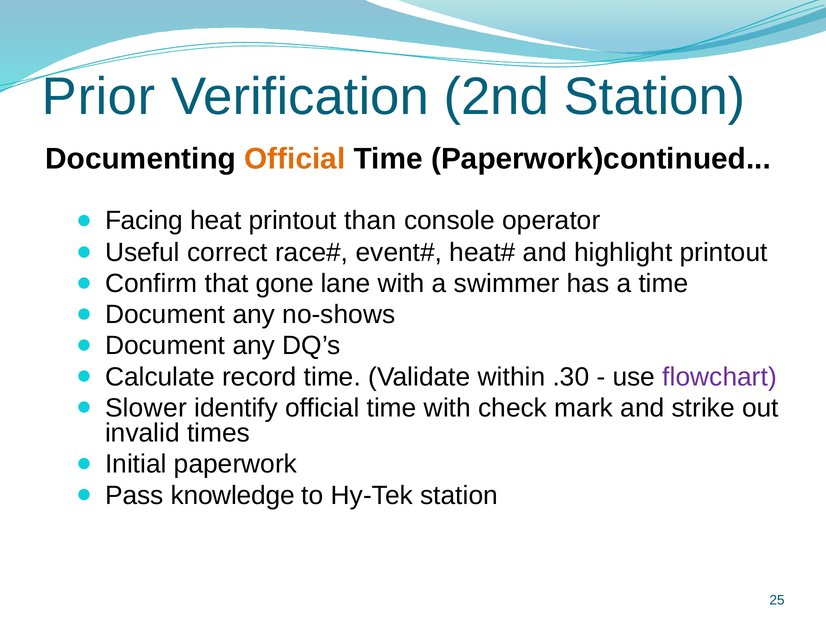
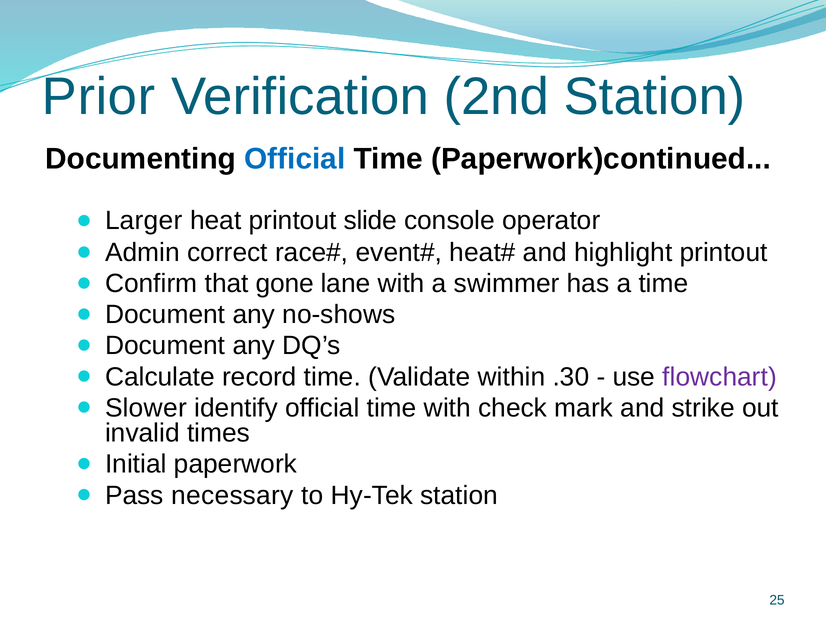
Official at (295, 159) colour: orange -> blue
Facing: Facing -> Larger
than: than -> slide
Useful: Useful -> Admin
knowledge: knowledge -> necessary
